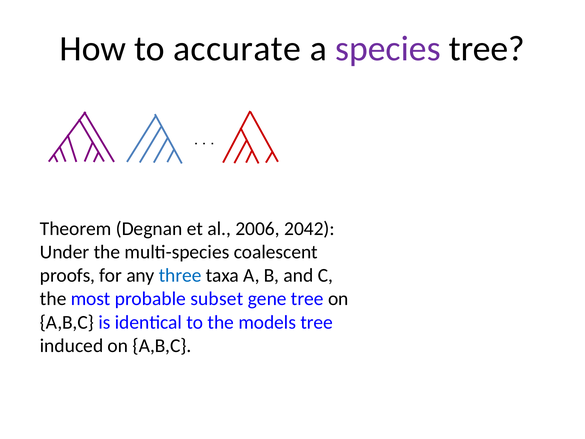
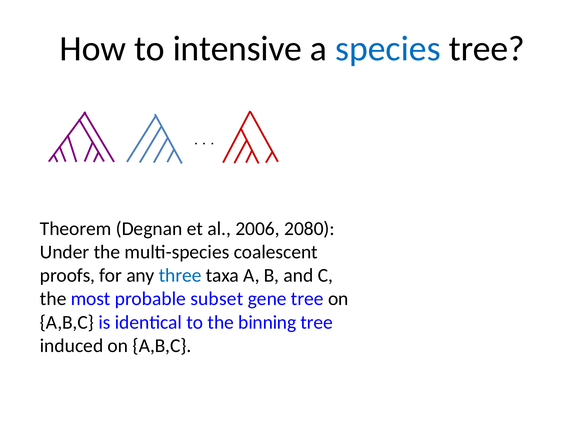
accurate: accurate -> intensive
species colour: purple -> blue
2042: 2042 -> 2080
models: models -> binning
